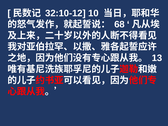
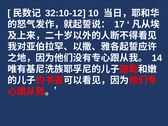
68: 68 -> 17
13: 13 -> 14
